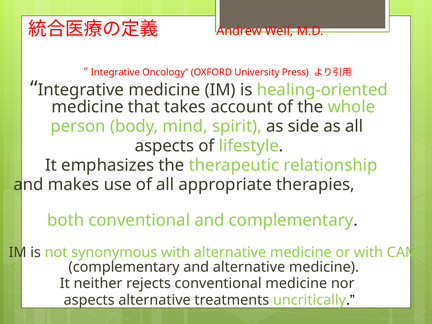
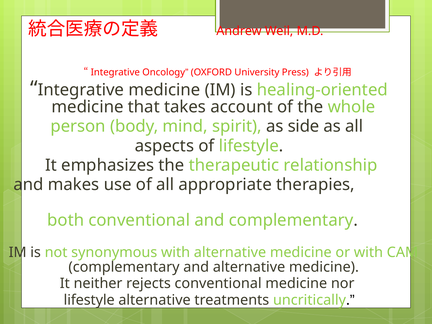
aspects at (89, 300): aspects -> lifestyle
